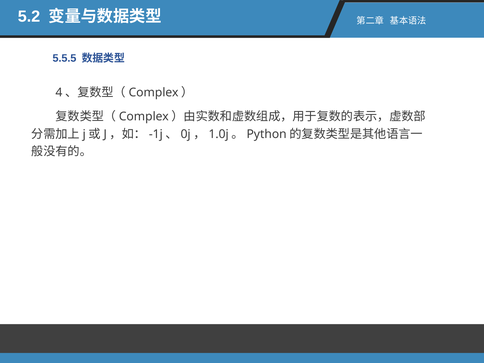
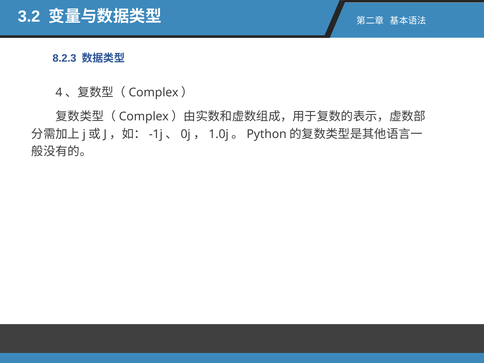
5.2: 5.2 -> 3.2
5.5.5: 5.5.5 -> 8.2.3
